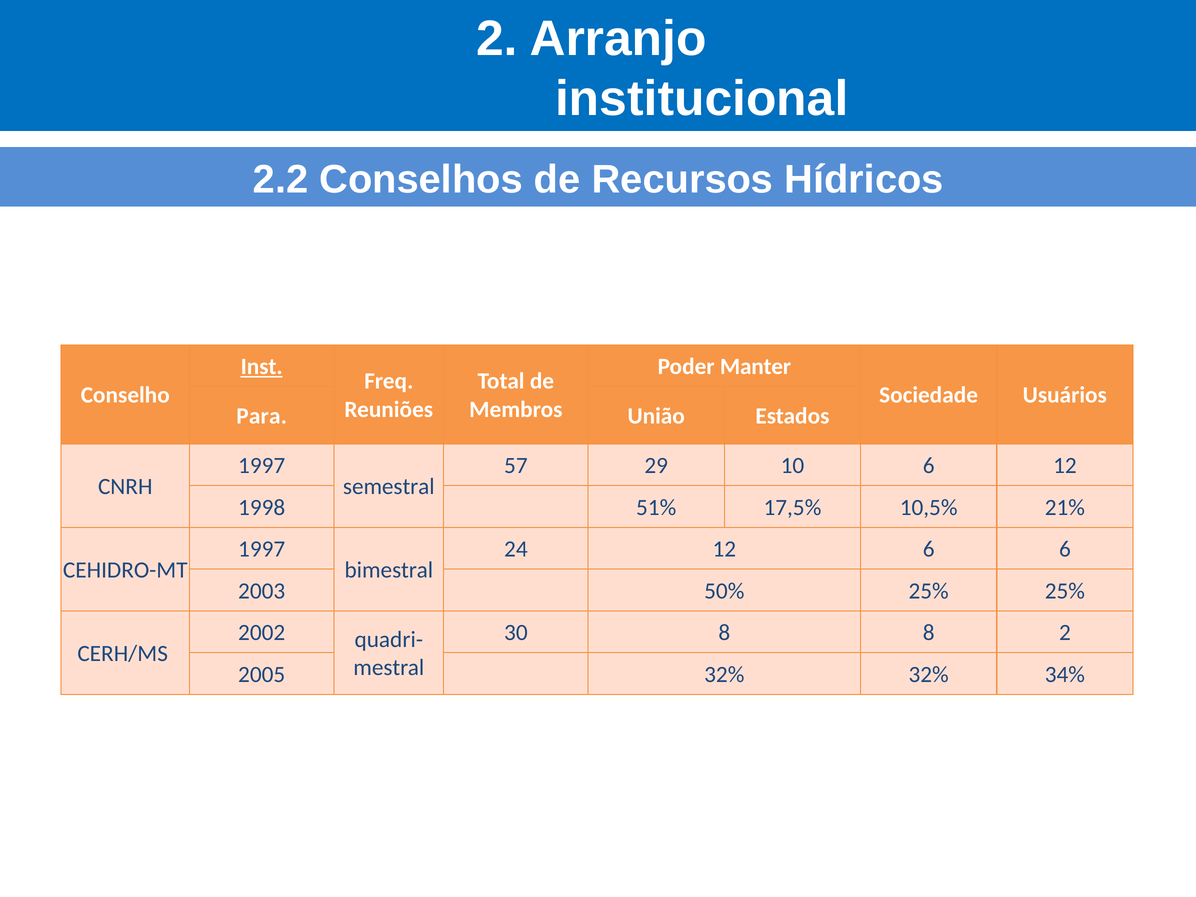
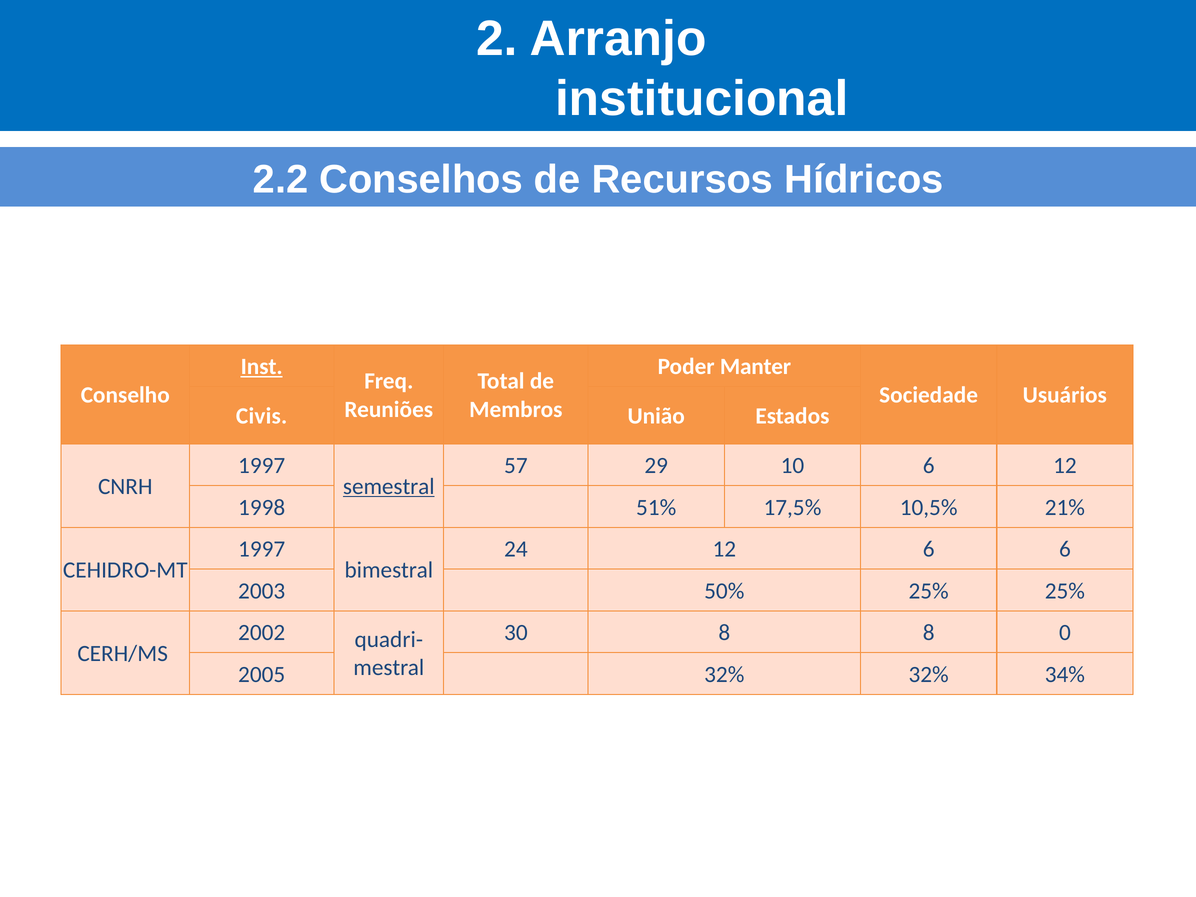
Para: Para -> Civis
semestral underline: none -> present
8 2: 2 -> 0
